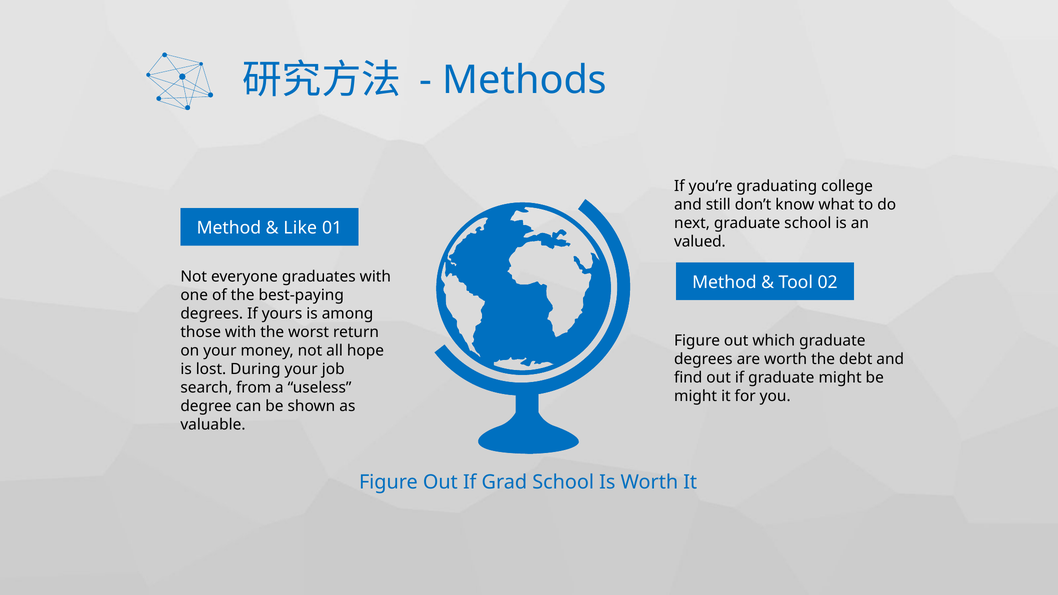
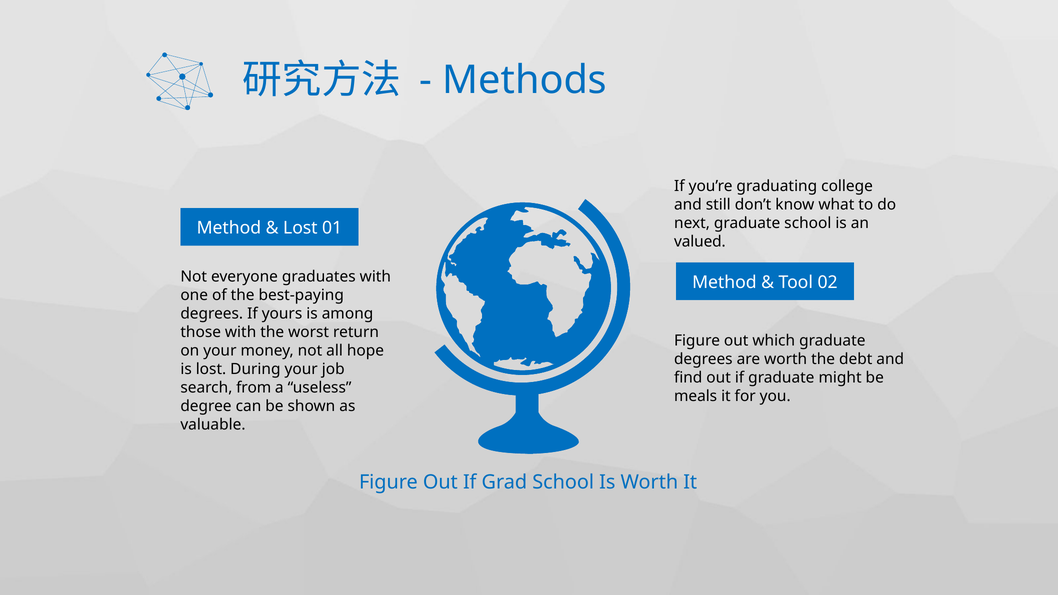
Like at (300, 228): Like -> Lost
might at (696, 396): might -> meals
